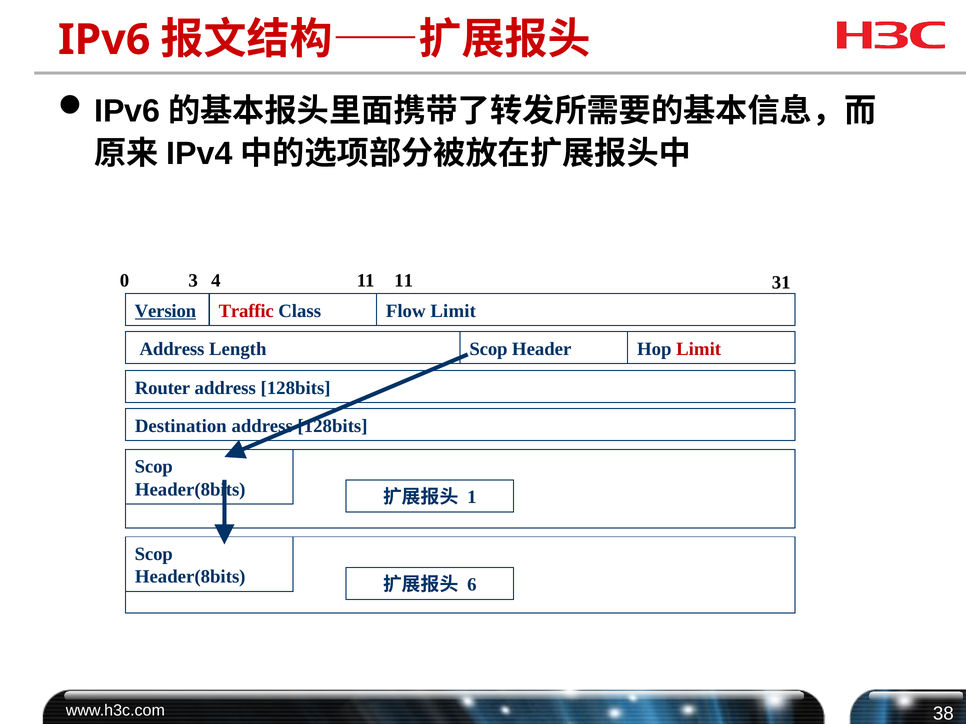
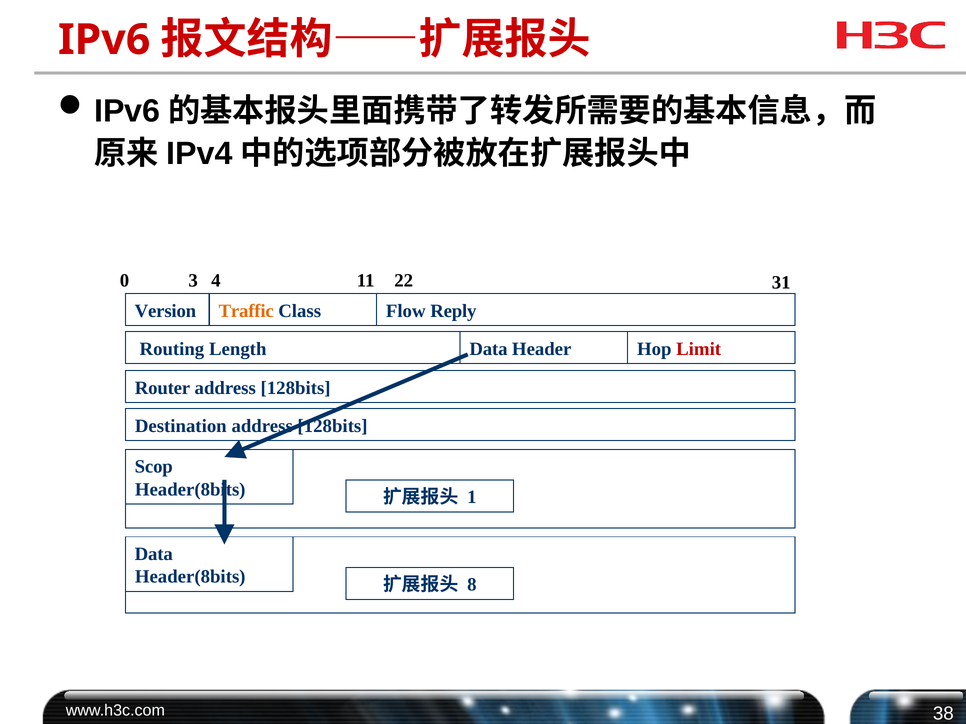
3 11: 11 -> 22
Version underline: present -> none
Traffic colour: red -> orange
Flow Limit: Limit -> Reply
Address at (172, 349): Address -> Routing
Scop at (489, 349): Scop -> Data
Scop at (154, 554): Scop -> Data
6: 6 -> 8
